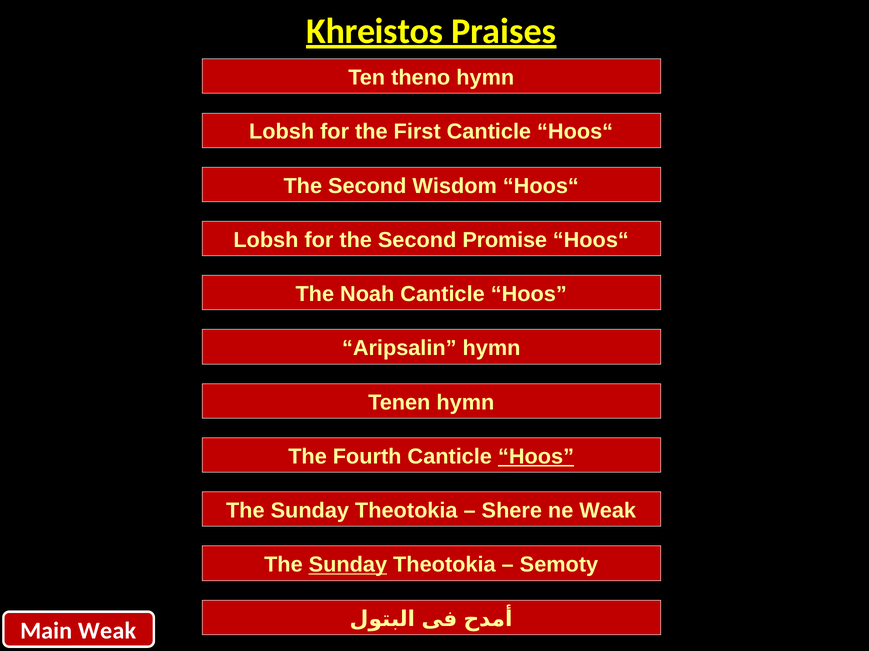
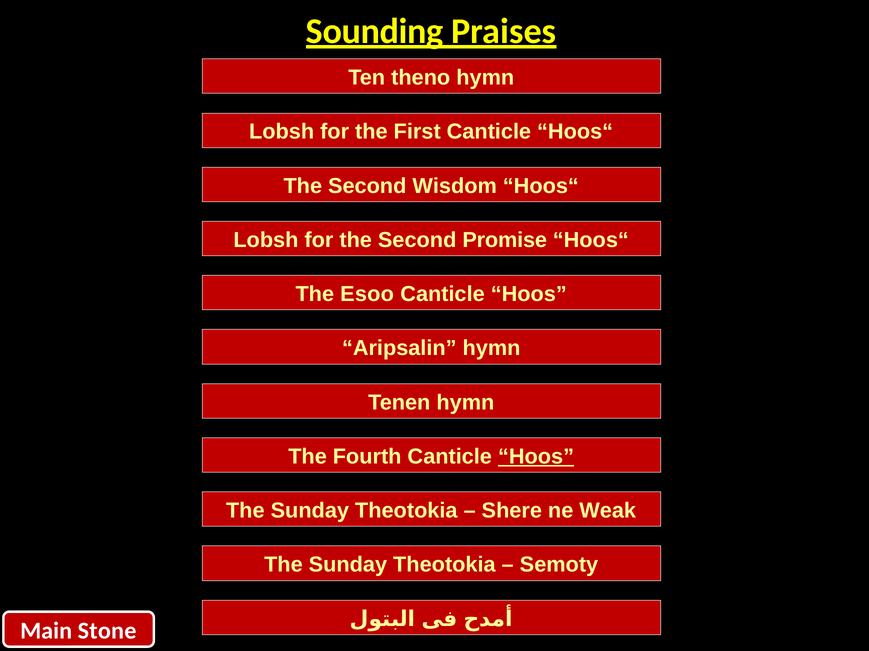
Khreistos: Khreistos -> Sounding
Noah: Noah -> Esoo
Sunday at (348, 565) underline: present -> none
Main Weak: Weak -> Stone
